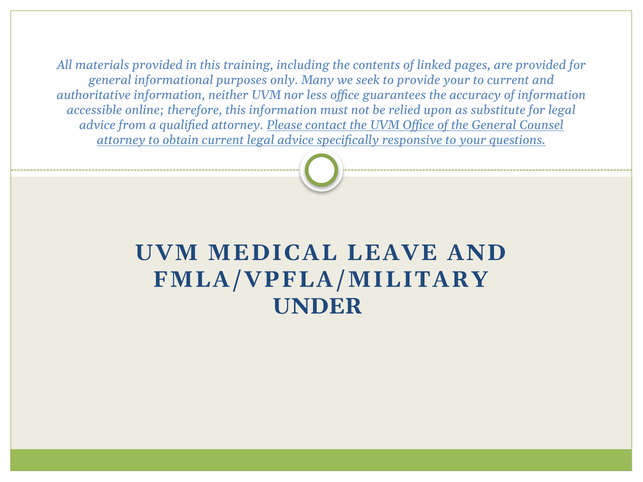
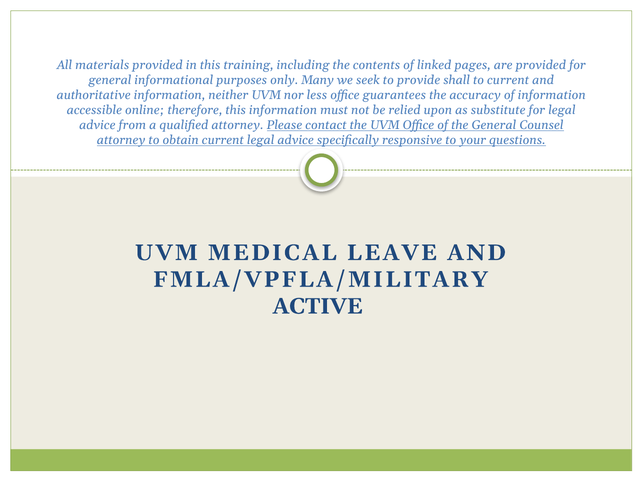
provide your: your -> shall
UNDER: UNDER -> ACTIVE
